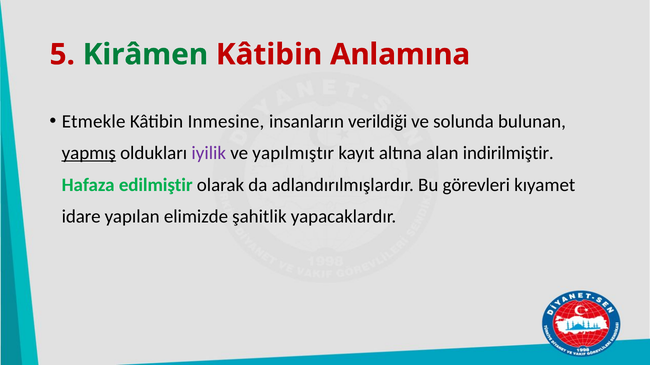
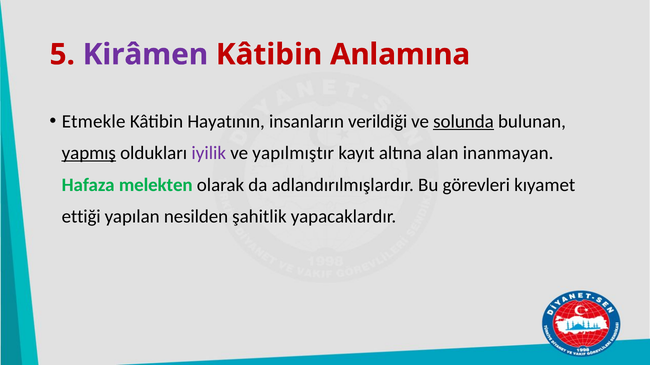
Kirâmen colour: green -> purple
Inmesine: Inmesine -> Hayatının
solunda underline: none -> present
indirilmiştir: indirilmiştir -> inanmayan
edilmiştir: edilmiştir -> melekten
idare: idare -> ettiği
elimizde: elimizde -> nesilden
